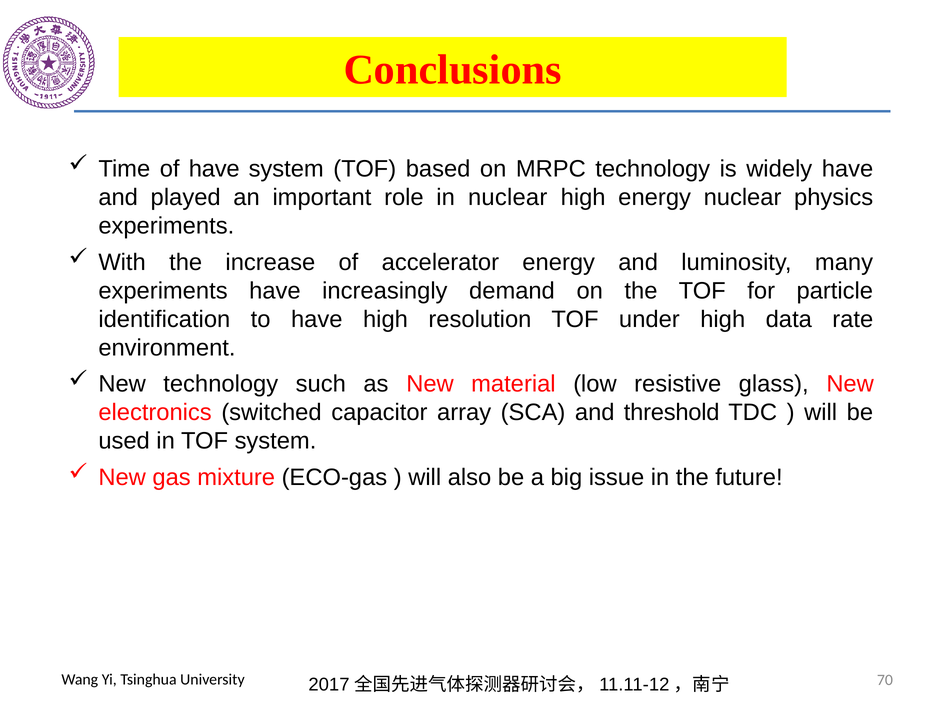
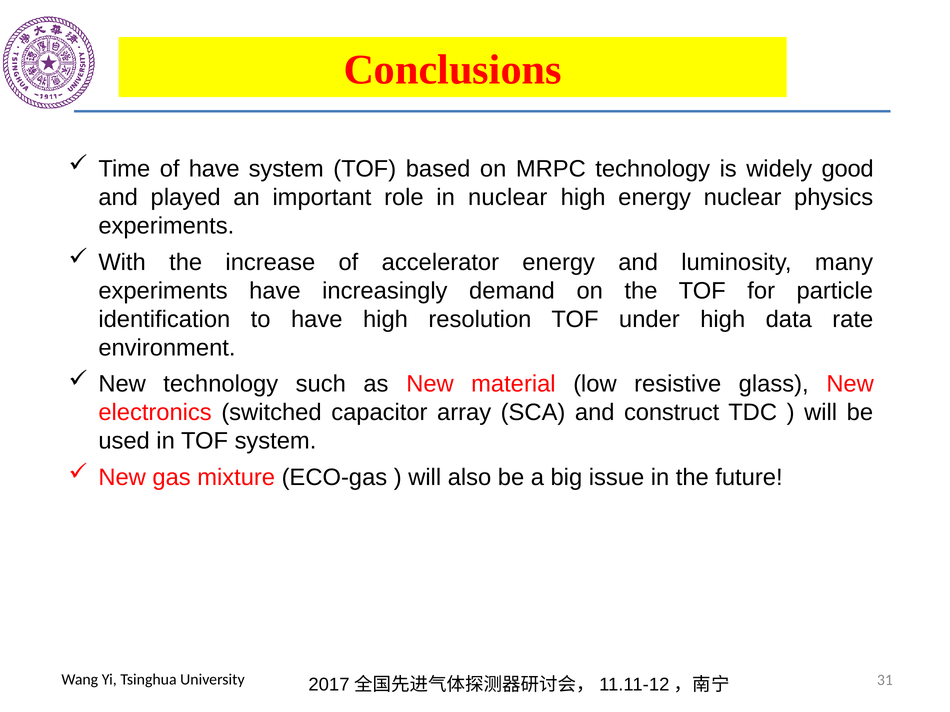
widely have: have -> good
threshold: threshold -> construct
70: 70 -> 31
